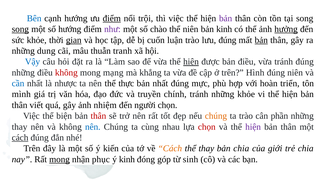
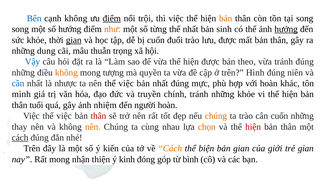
cạnh hướng: hướng -> không
bản at (226, 18) colour: purple -> orange
song at (20, 29) underline: present -> none
như colour: purple -> orange
chào: chào -> từng
thể niên: niên -> nhất
bản kinh: kinh -> sinh
luận: luận -> đuổi
lưu đúng: đúng -> được
bản at (261, 40) underline: present -> none
tranh: tranh -> trọng
hiện at (191, 62) underline: present -> none
bản điều: điều -> theo
không at (66, 73) colour: red -> orange
mạng: mạng -> tượng
khẳng: khẳng -> quyền
nên thể thực: thực -> việc
triển: triển -> khác
viết: viết -> tuổi
người chọn: chọn -> hoàn
Việc thể biện: biện -> việc
cân phần: phần -> cuốn
nên at (93, 127) colour: blue -> orange
chọn at (207, 127) colour: red -> orange
hiện at (253, 127) colour: purple -> red
thể thay: thay -> biện
bản chia: chia -> gian
trẻ chia: chia -> gian
mong at (60, 160) underline: present -> none
phục: phục -> thiện
sinh: sinh -> bình
